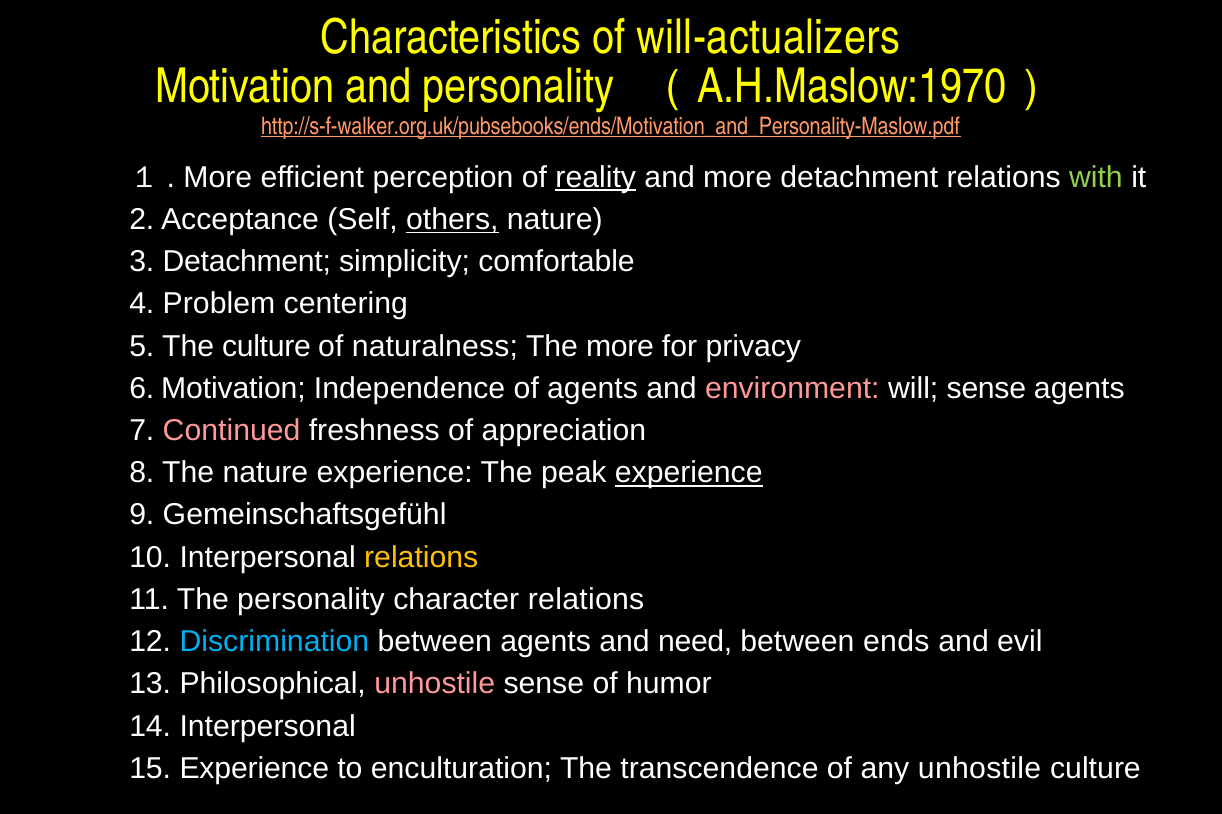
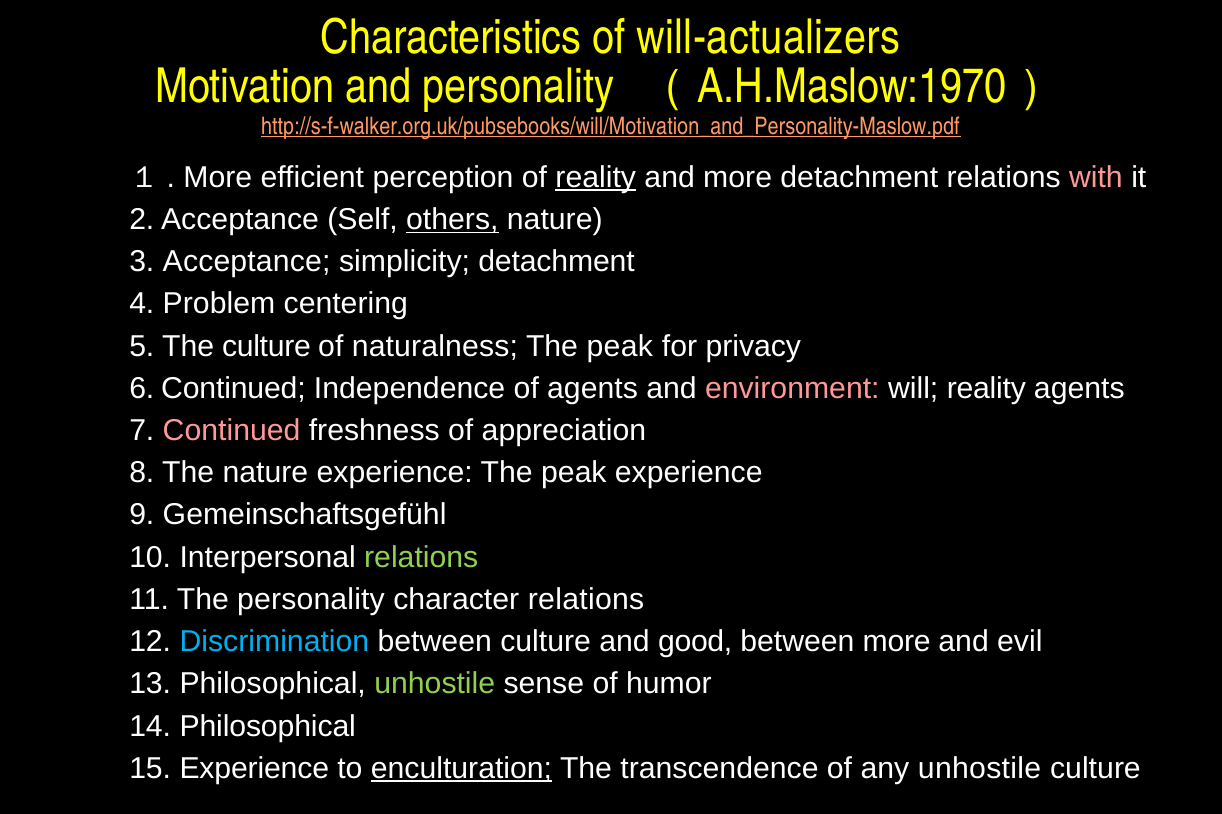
http://s-f-walker.org.uk/pubsebooks/ends/Motivation_and_Personality-Maslow.pdf: http://s-f-walker.org.uk/pubsebooks/ends/Motivation_and_Personality-Maslow.pdf -> http://s-f-walker.org.uk/pubsebooks/will/Motivation_and_Personality-Maslow.pdf
with colour: light green -> pink
3 Detachment: Detachment -> Acceptance
simplicity comfortable: comfortable -> detachment
more at (620, 346): more -> peak
6 Motivation: Motivation -> Continued
will sense: sense -> reality
experience at (689, 473) underline: present -> none
relations at (421, 558) colour: yellow -> light green
between agents: agents -> culture
need: need -> good
between ends: ends -> more
unhostile at (435, 684) colour: pink -> light green
14 Interpersonal: Interpersonal -> Philosophical
enculturation underline: none -> present
